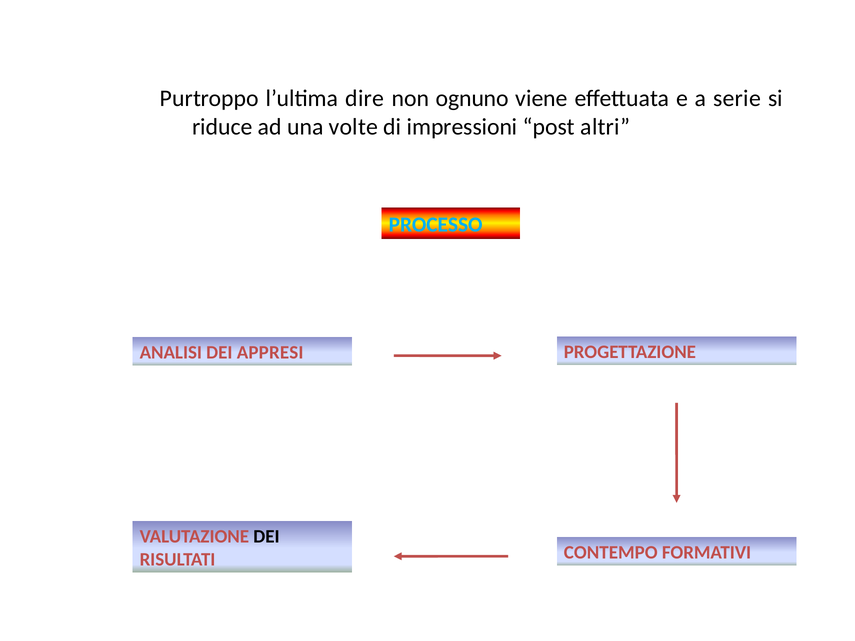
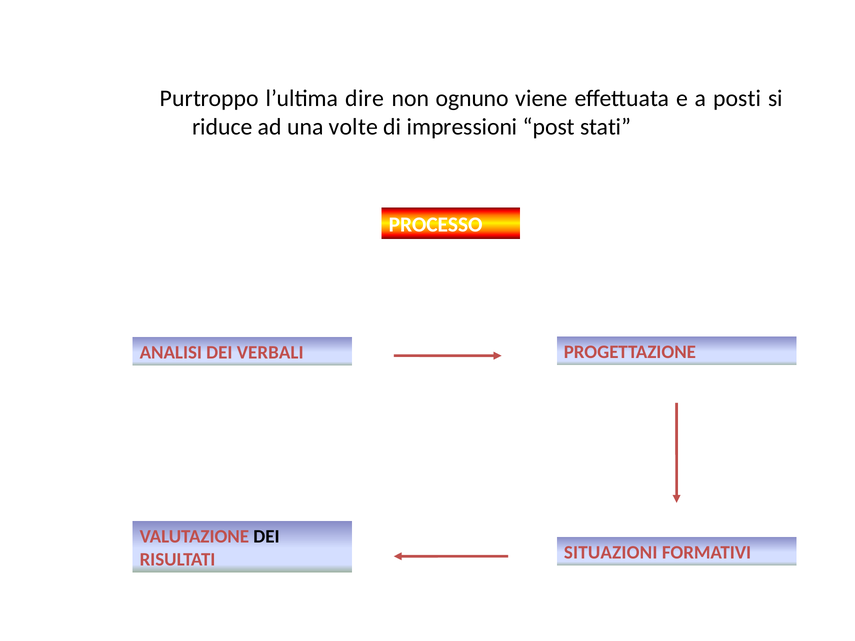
serie: serie -> posti
altri: altri -> stati
PROCESSO colour: light blue -> white
APPRESI: APPRESI -> VERBALI
CONTEMPO: CONTEMPO -> SITUAZIONI
